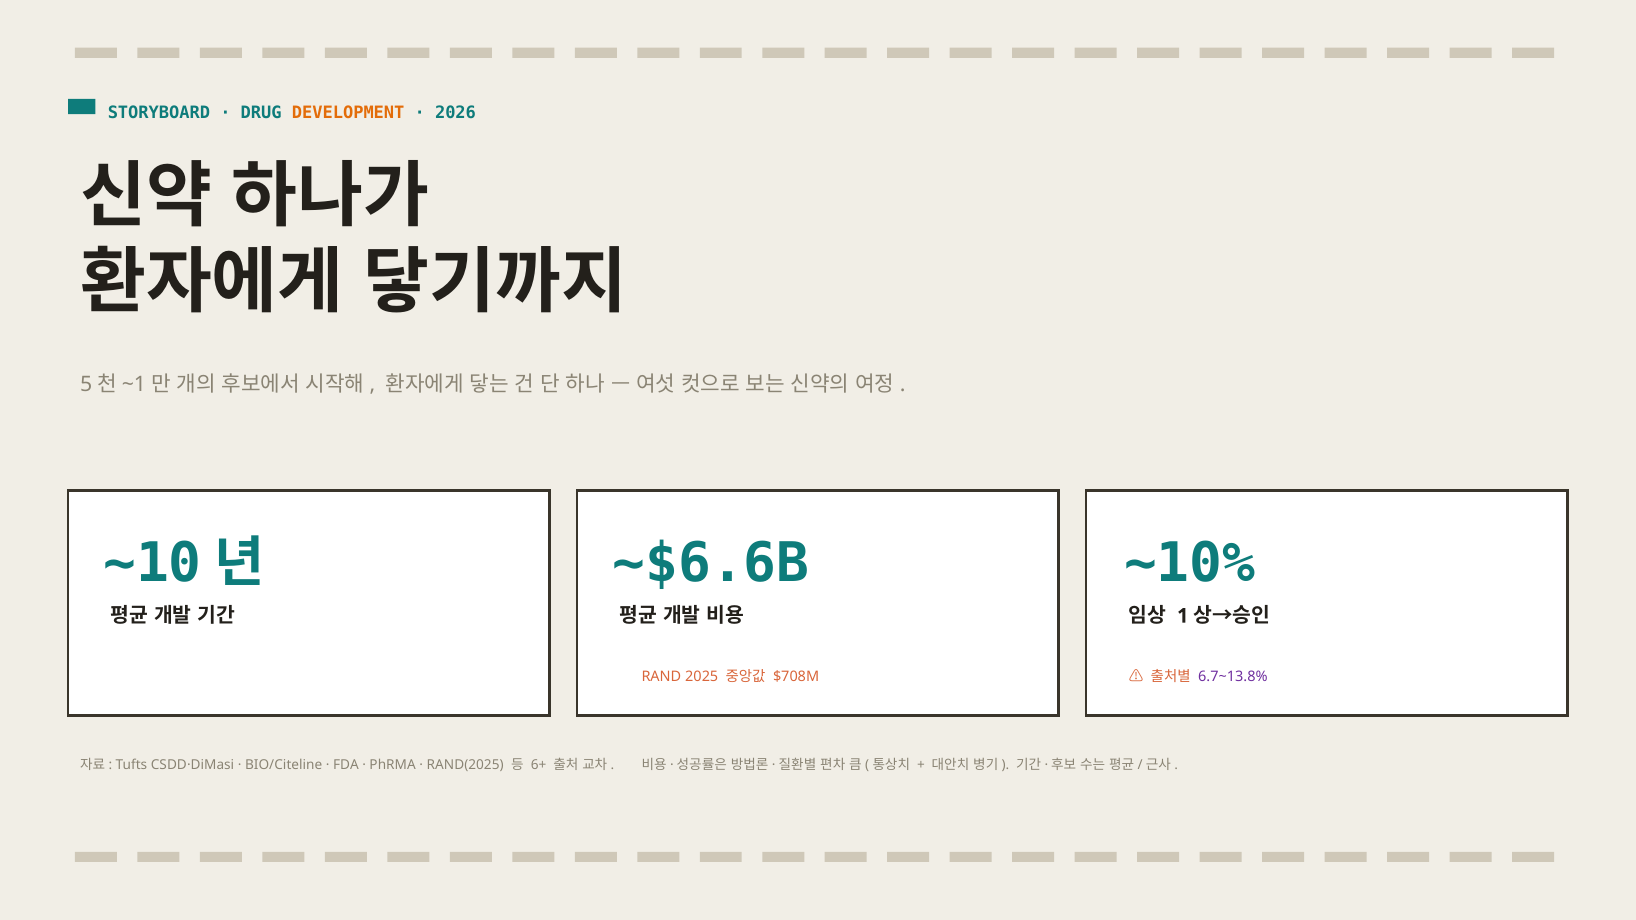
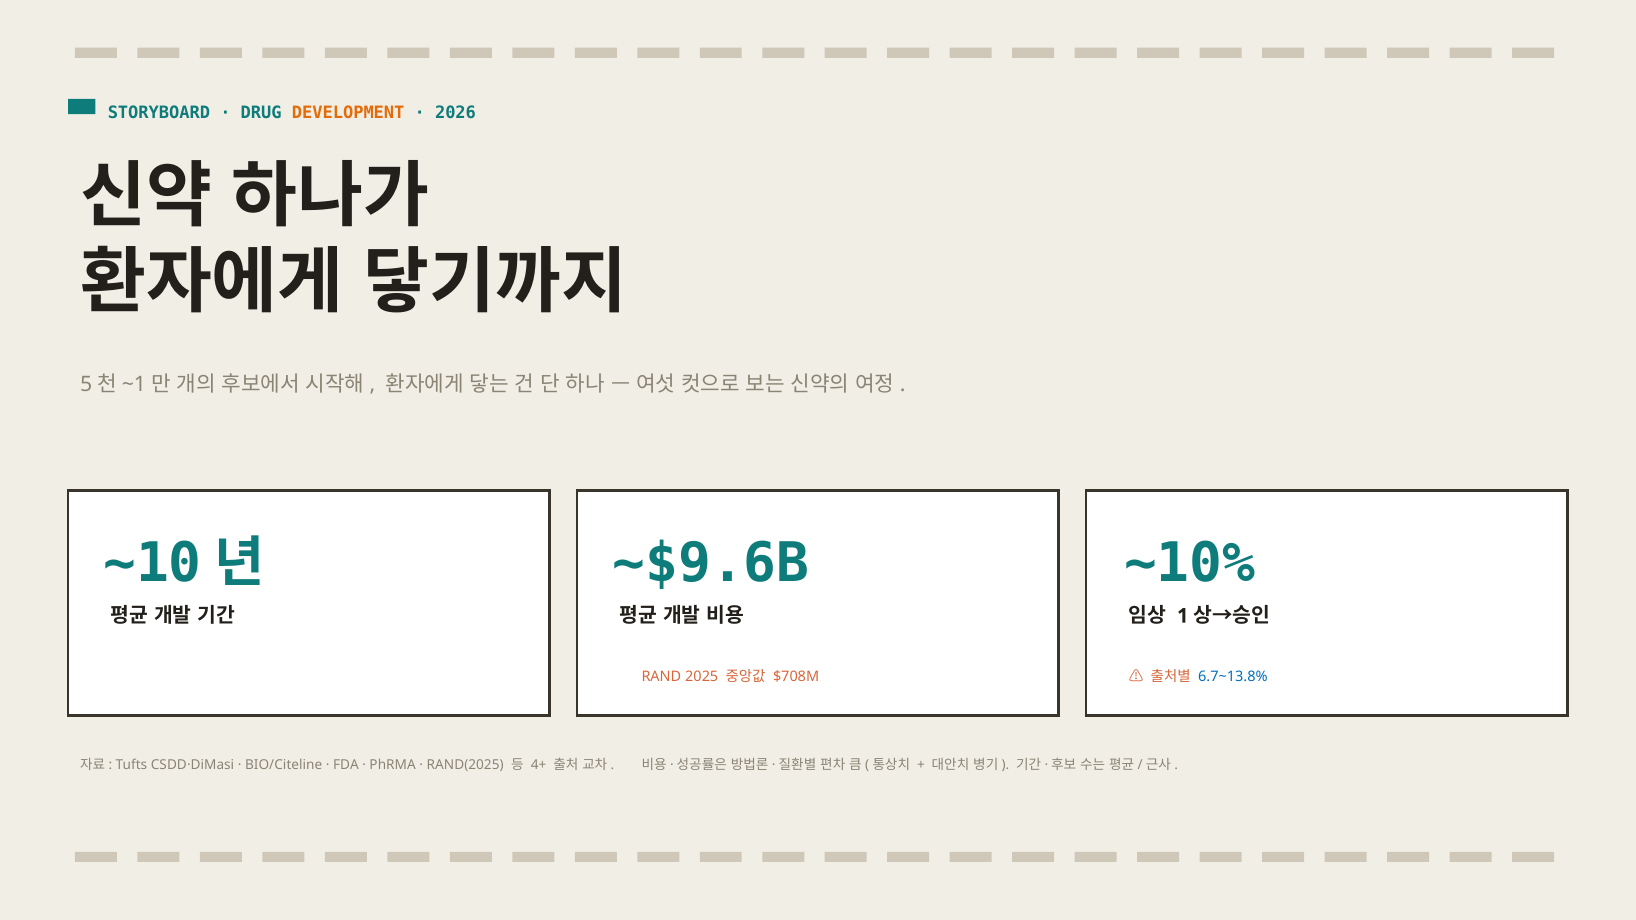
~$6.6B: ~$6.6B -> ~$9.6B
6.7~13.8% colour: purple -> blue
6+: 6+ -> 4+
